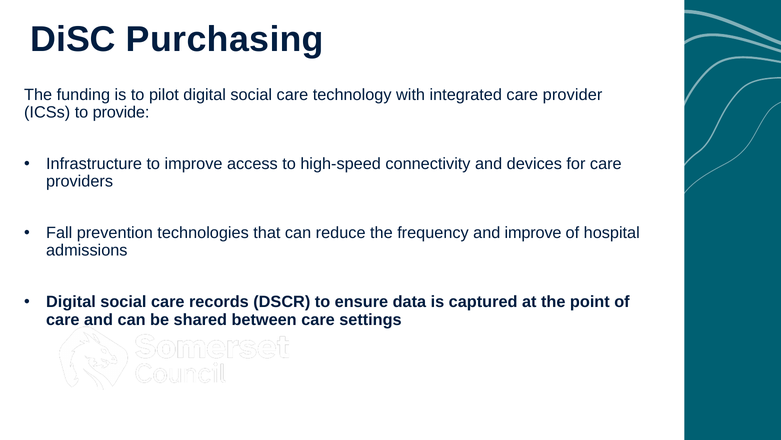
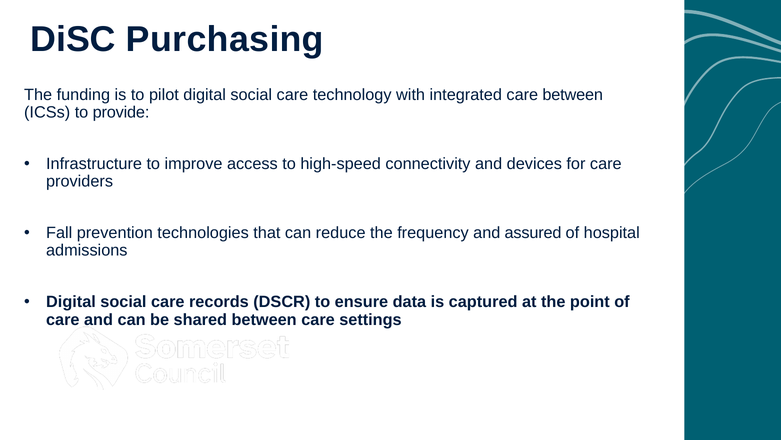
care provider: provider -> between
and improve: improve -> assured
